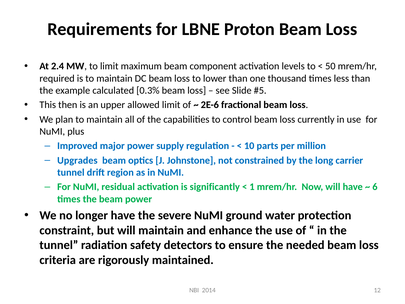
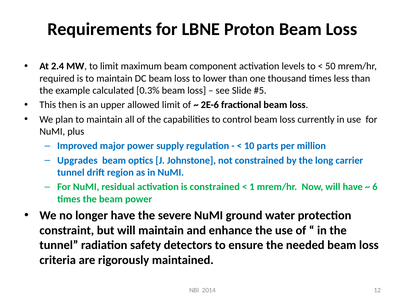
is significantly: significantly -> constrained
